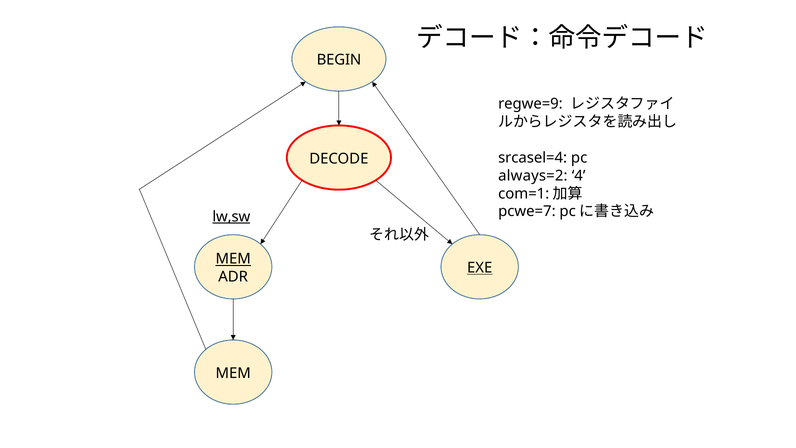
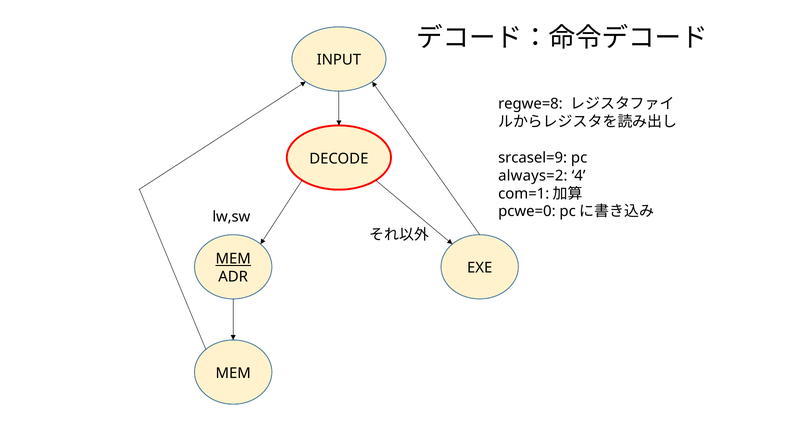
BEGIN: BEGIN -> INPUT
regwe=9: regwe=9 -> regwe=8
srcasel=4: srcasel=4 -> srcasel=9
pcwe=7: pcwe=7 -> pcwe=0
lw,sw underline: present -> none
EXE underline: present -> none
